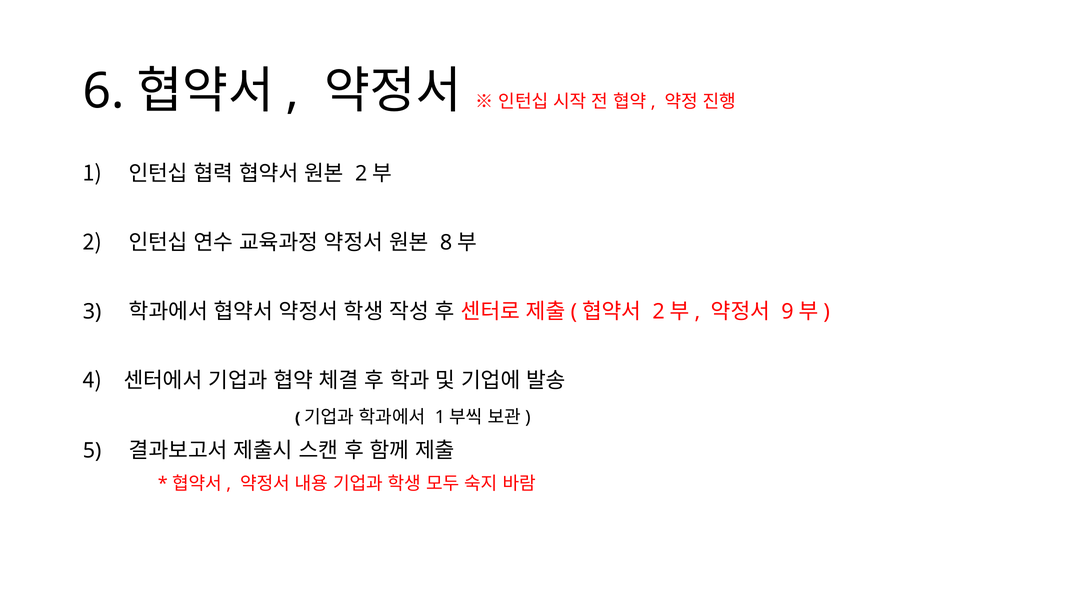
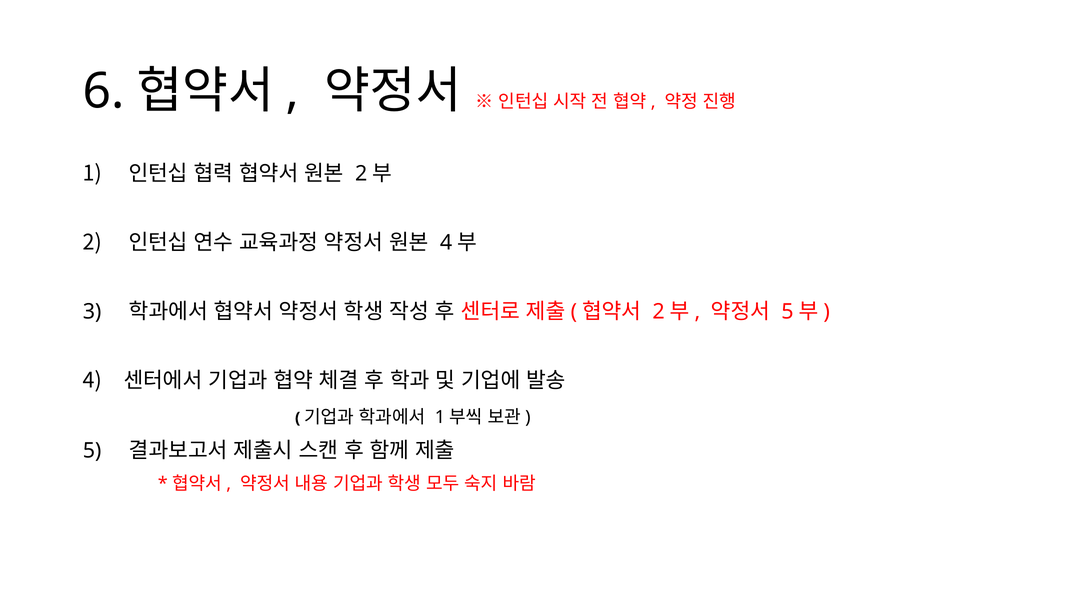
8 at (446, 242): 8 -> 4
9 at (787, 311): 9 -> 5
